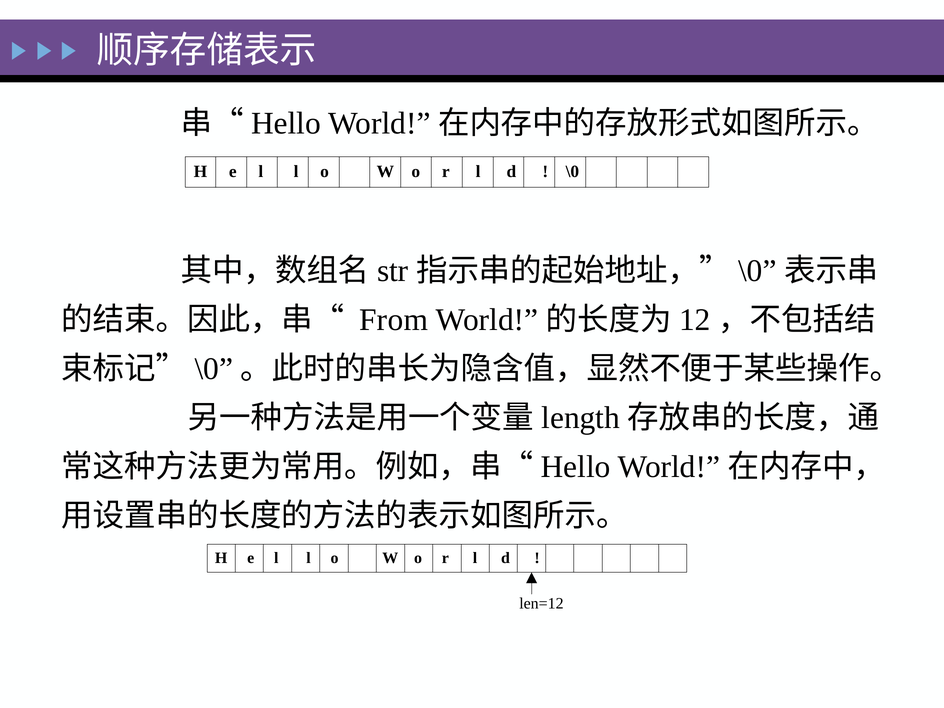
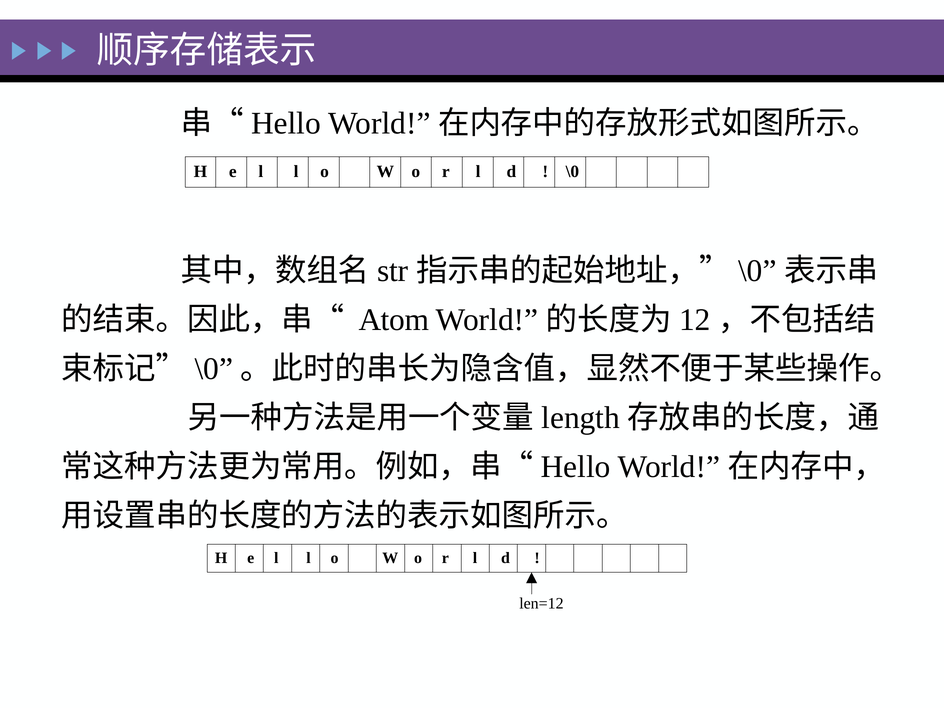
From: From -> Atom
